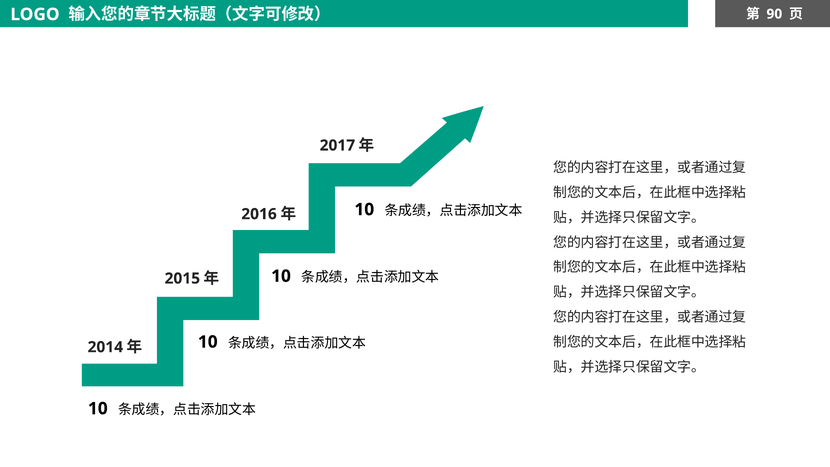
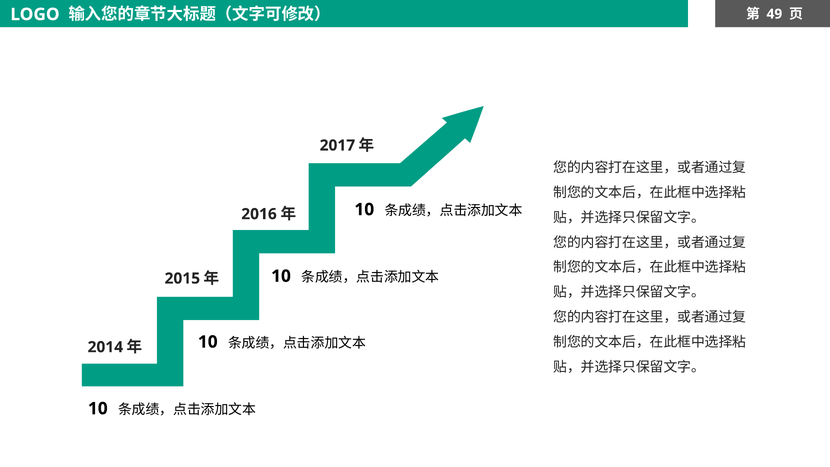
90: 90 -> 49
